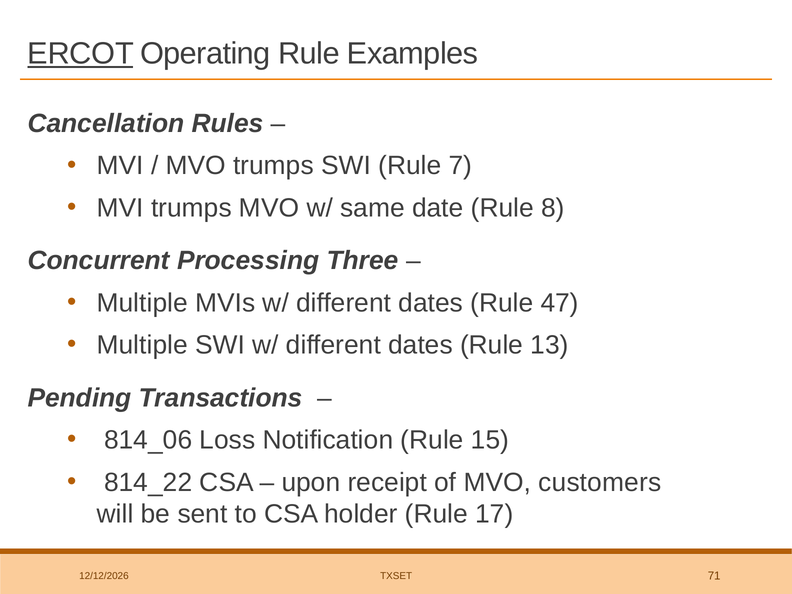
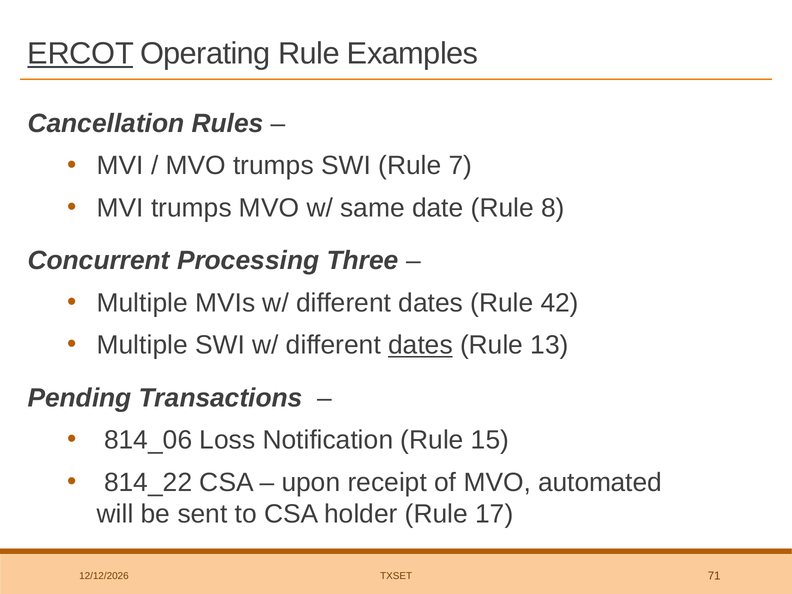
47: 47 -> 42
dates at (420, 345) underline: none -> present
customers: customers -> automated
